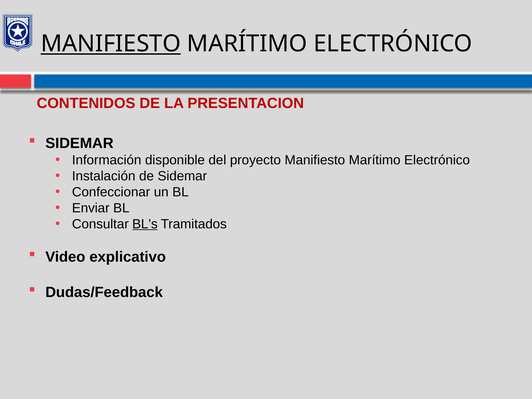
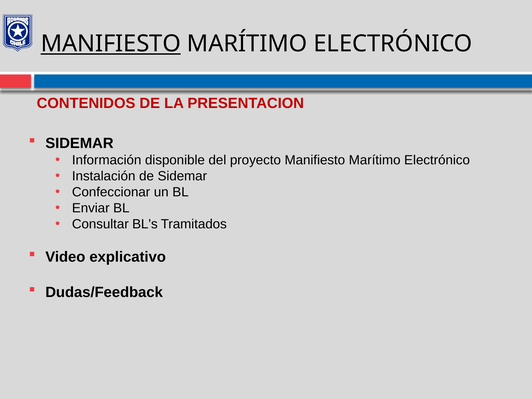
BL’s underline: present -> none
